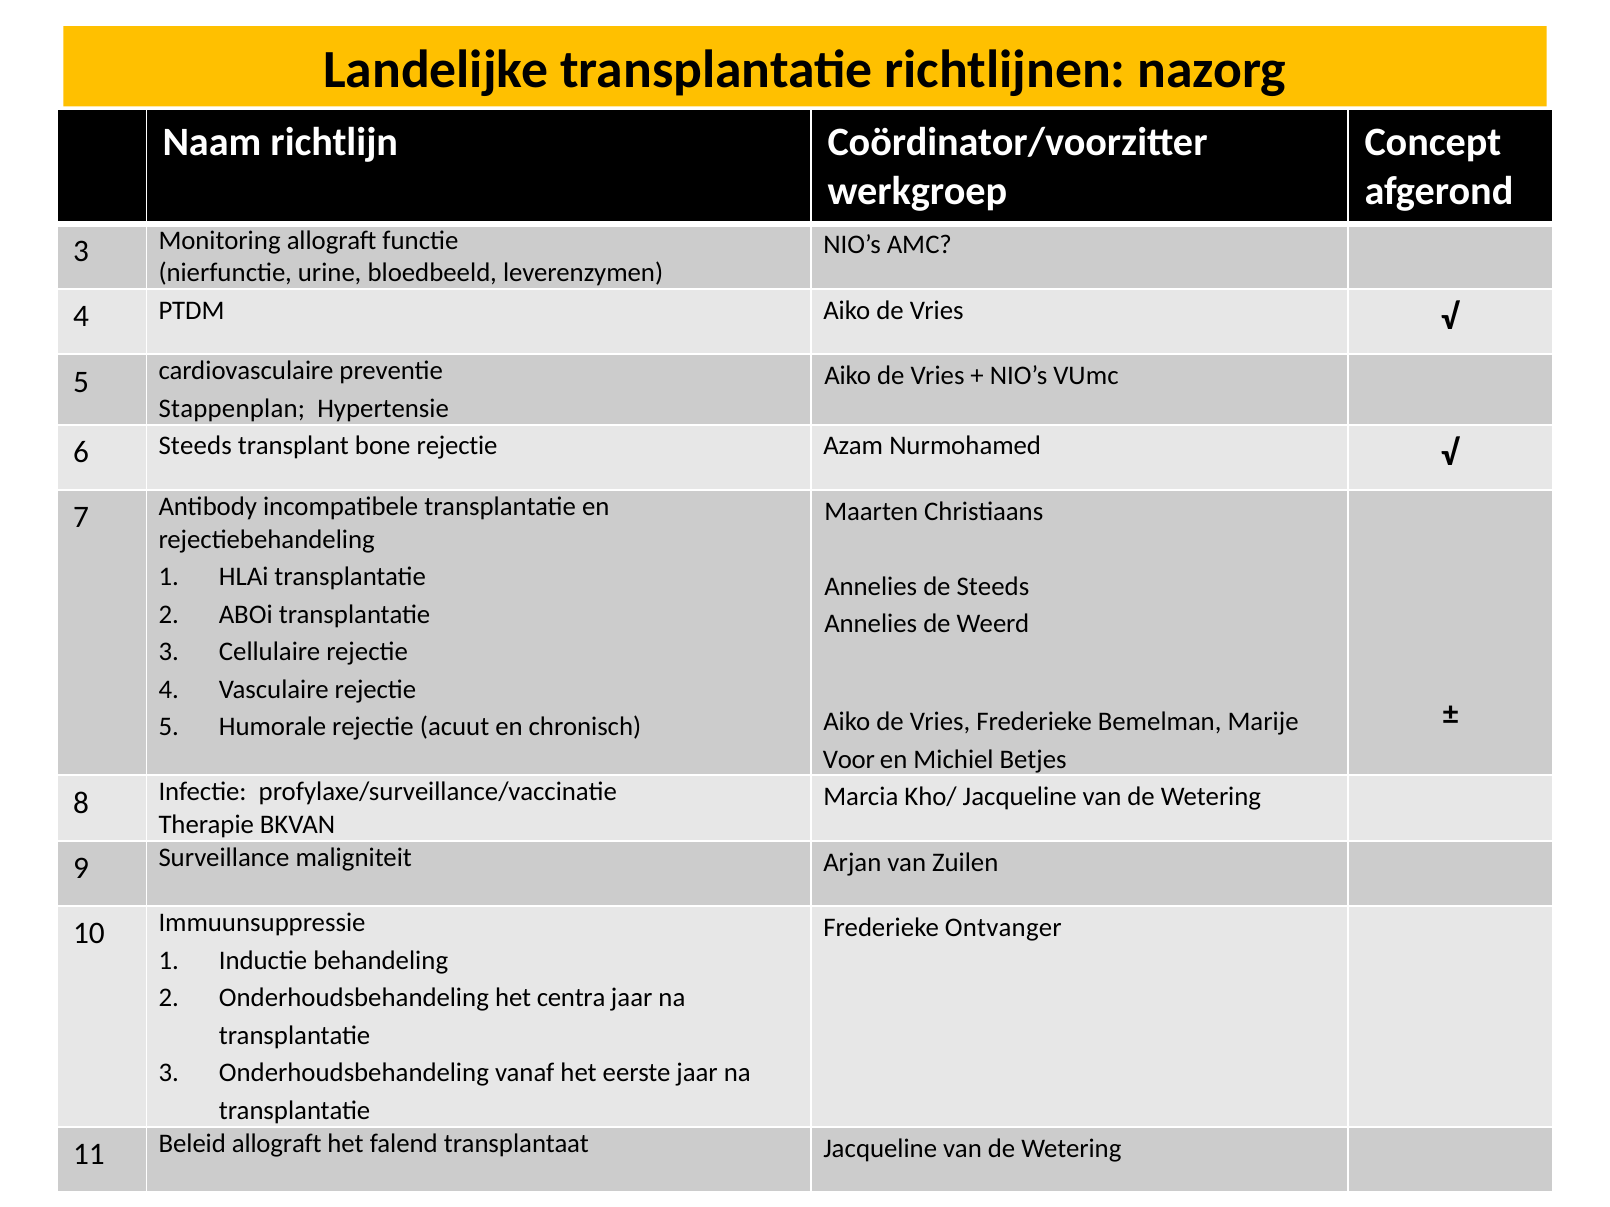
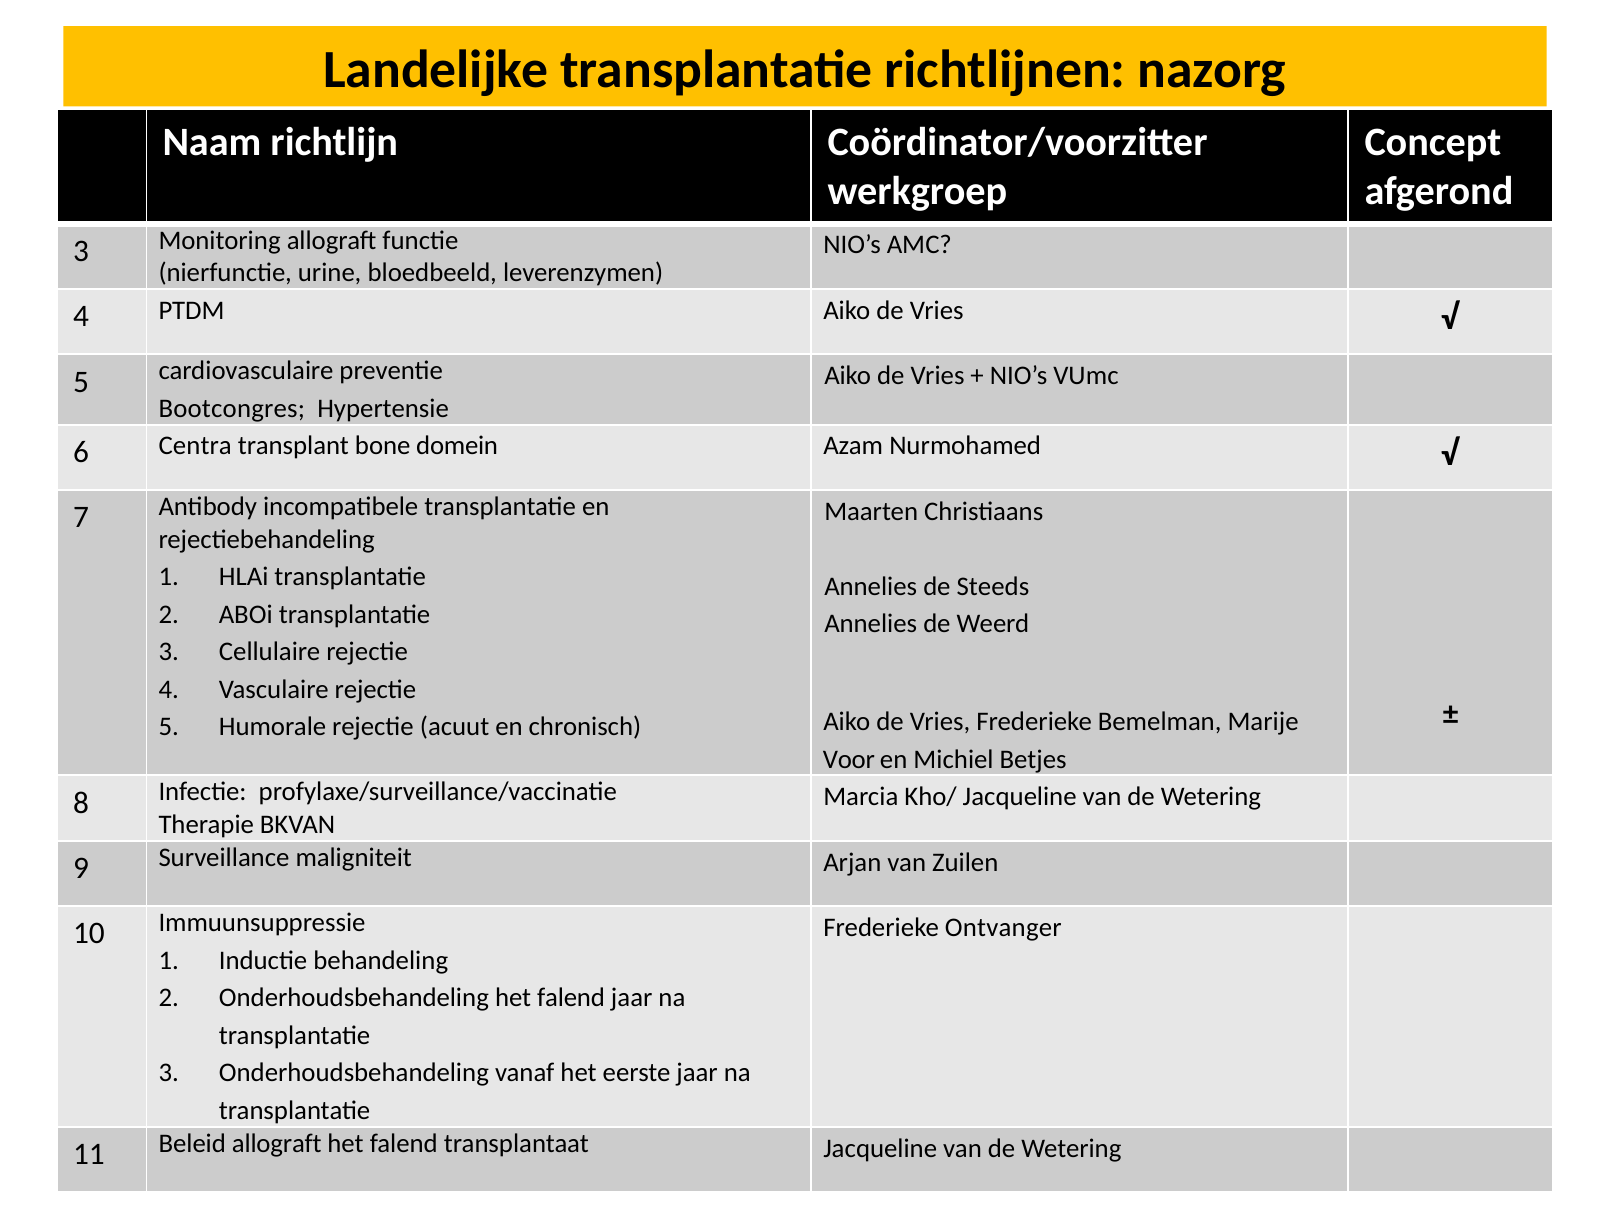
Stappenplan: Stappenplan -> Bootcongres
6 Steeds: Steeds -> Centra
bone rejectie: rejectie -> domein
Onderhoudsbehandeling het centra: centra -> falend
